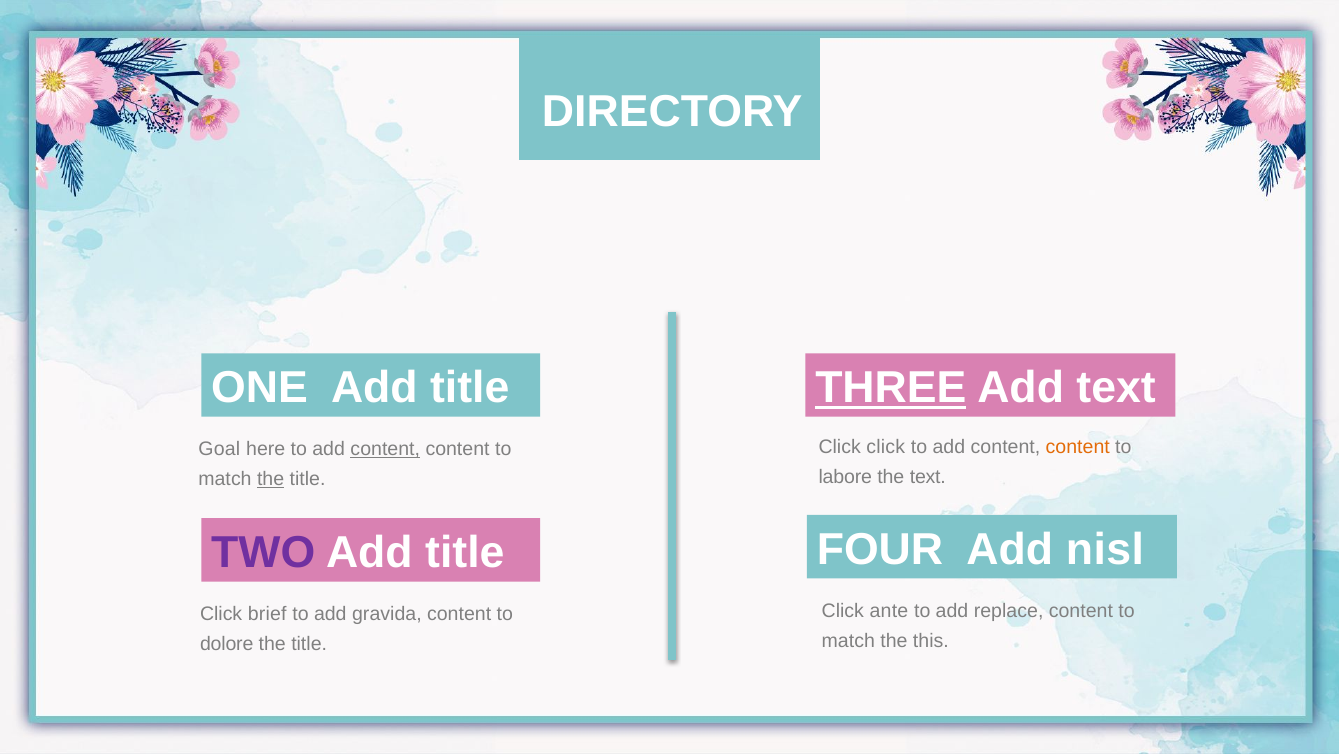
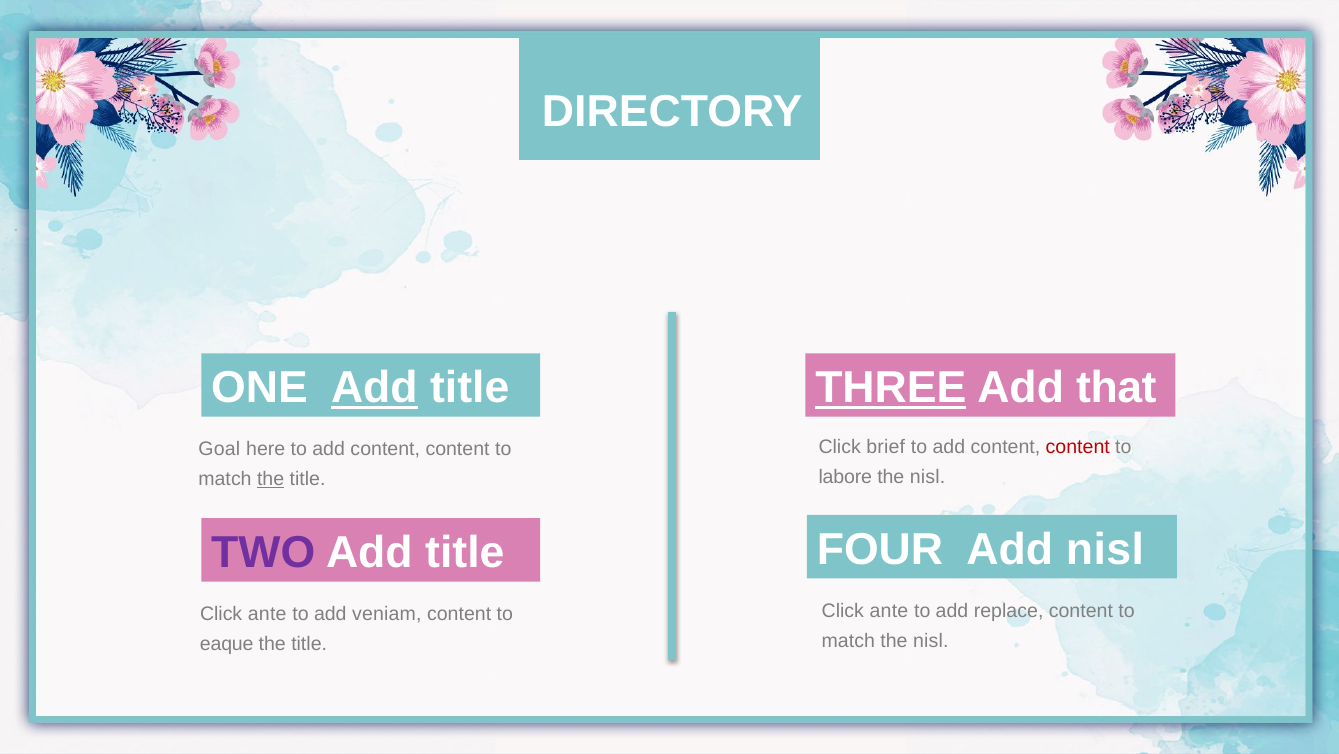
Add at (374, 388) underline: none -> present
Add text: text -> that
Click click: click -> brief
content at (1078, 446) colour: orange -> red
content at (385, 449) underline: present -> none
text at (928, 477): text -> nisl
brief at (267, 614): brief -> ante
gravida: gravida -> veniam
match the this: this -> nisl
dolore: dolore -> eaque
